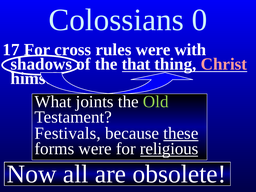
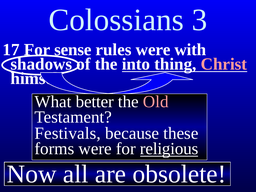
0: 0 -> 3
cross: cross -> sense
that: that -> into
joints: joints -> better
Old colour: light green -> pink
these underline: present -> none
